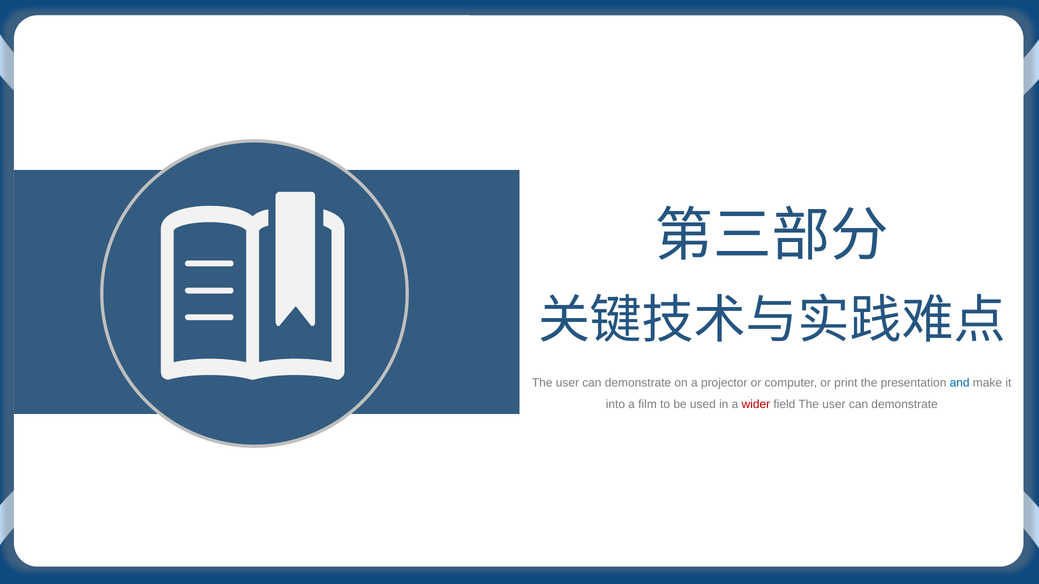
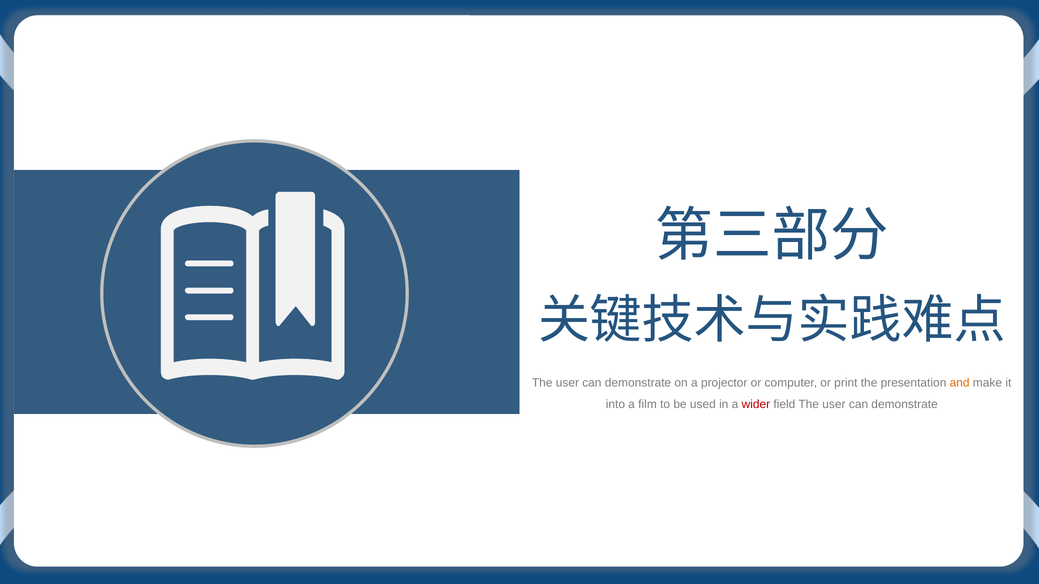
and colour: blue -> orange
